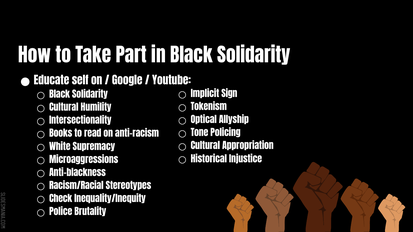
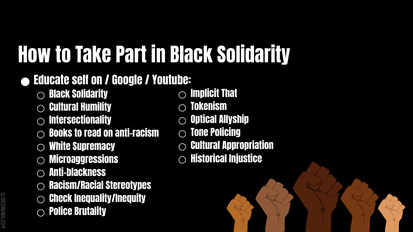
Sign: Sign -> That
